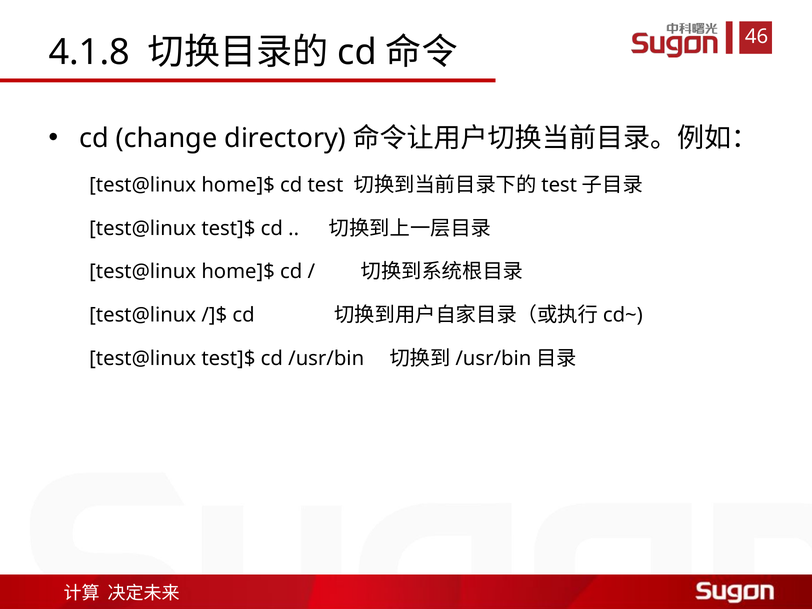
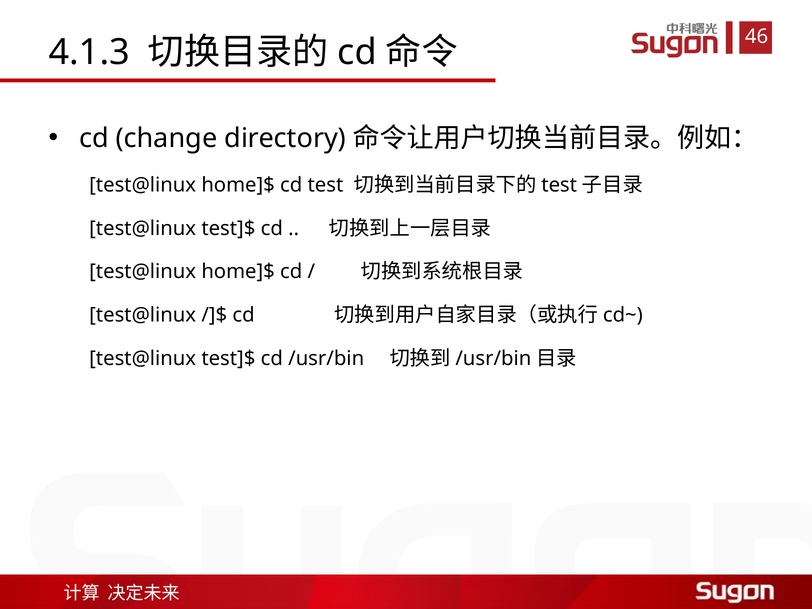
4.1.8: 4.1.8 -> 4.1.3
